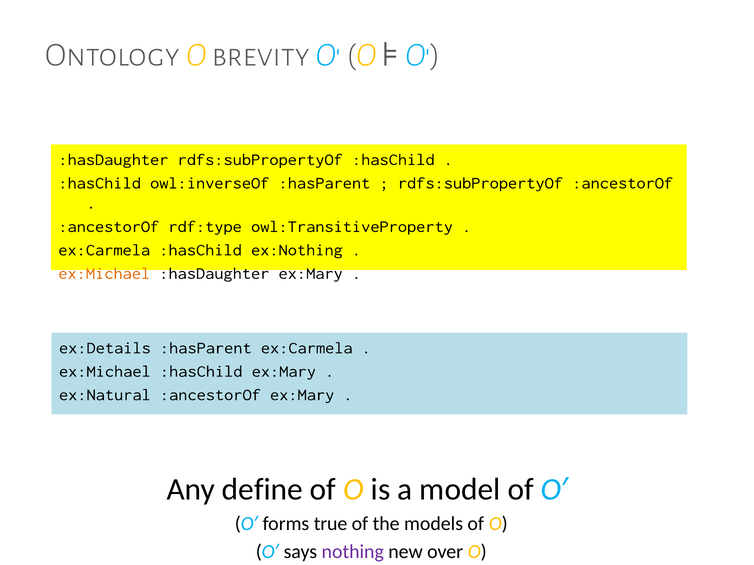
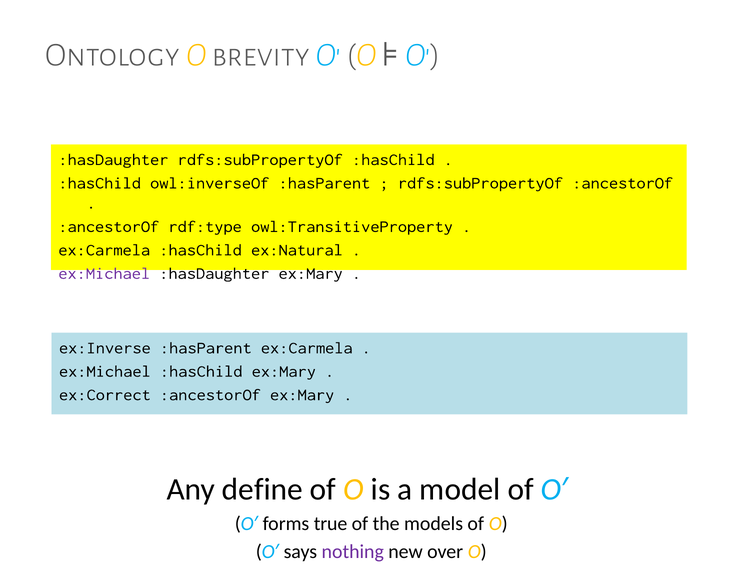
ex:Nothing: ex:Nothing -> ex:Natural
ex:Michael at (104, 273) colour: orange -> purple
ex:Details: ex:Details -> ex:Inverse
ex:Natural: ex:Natural -> ex:Correct
